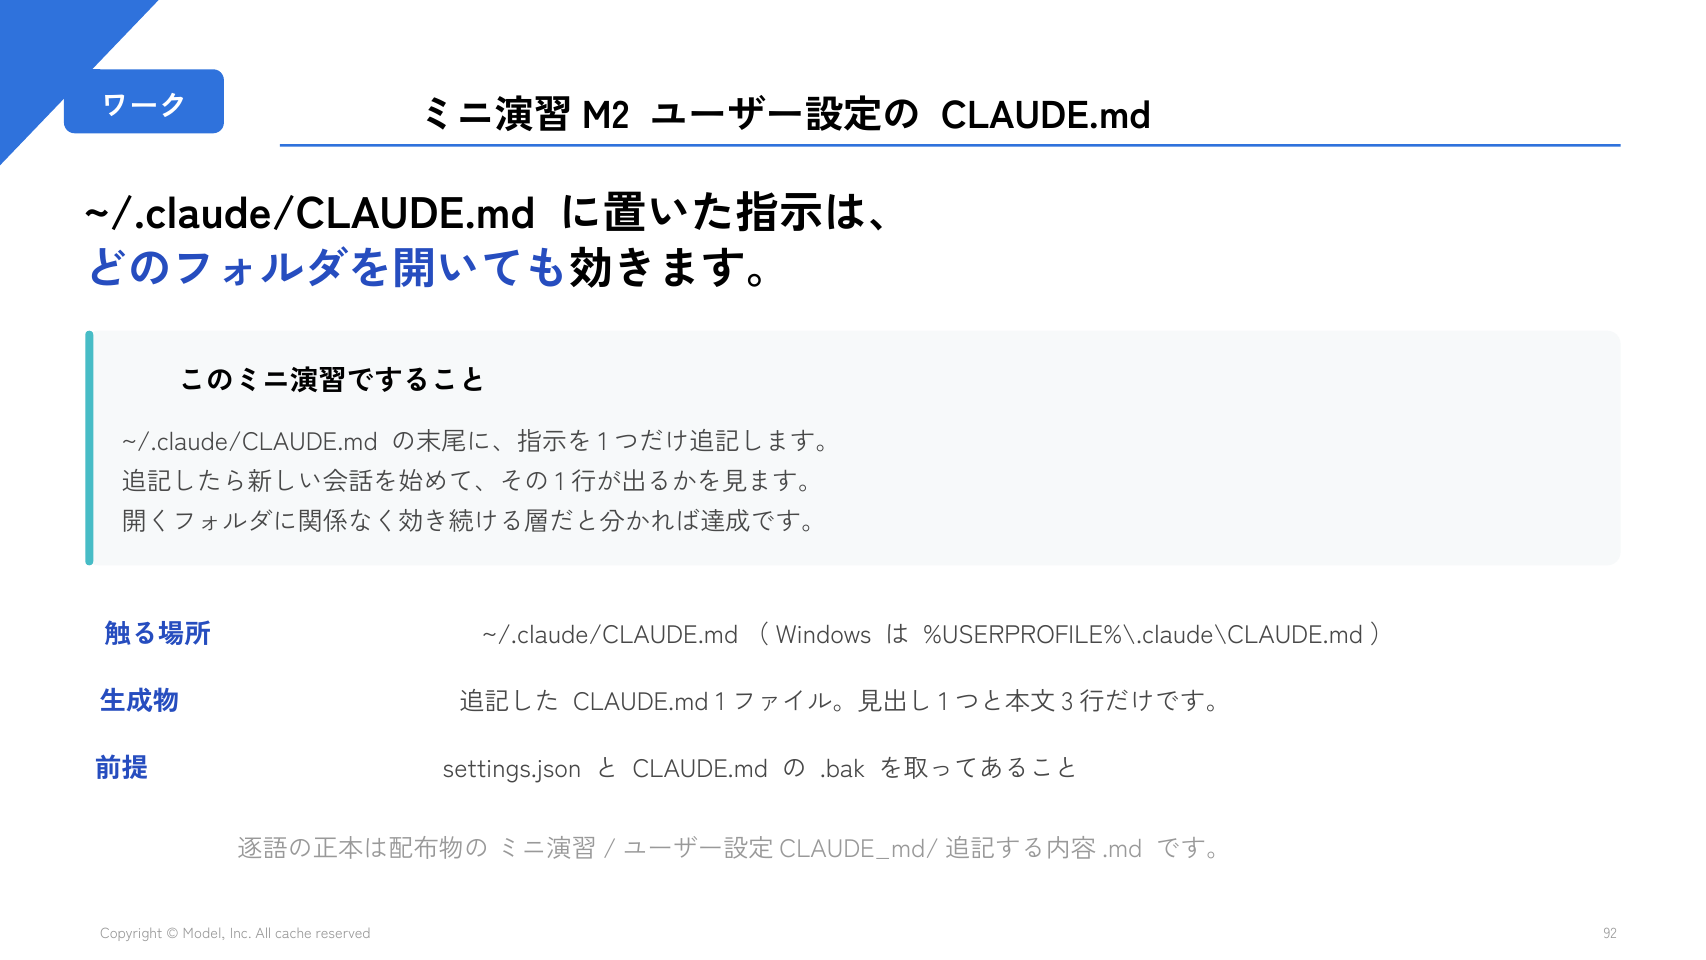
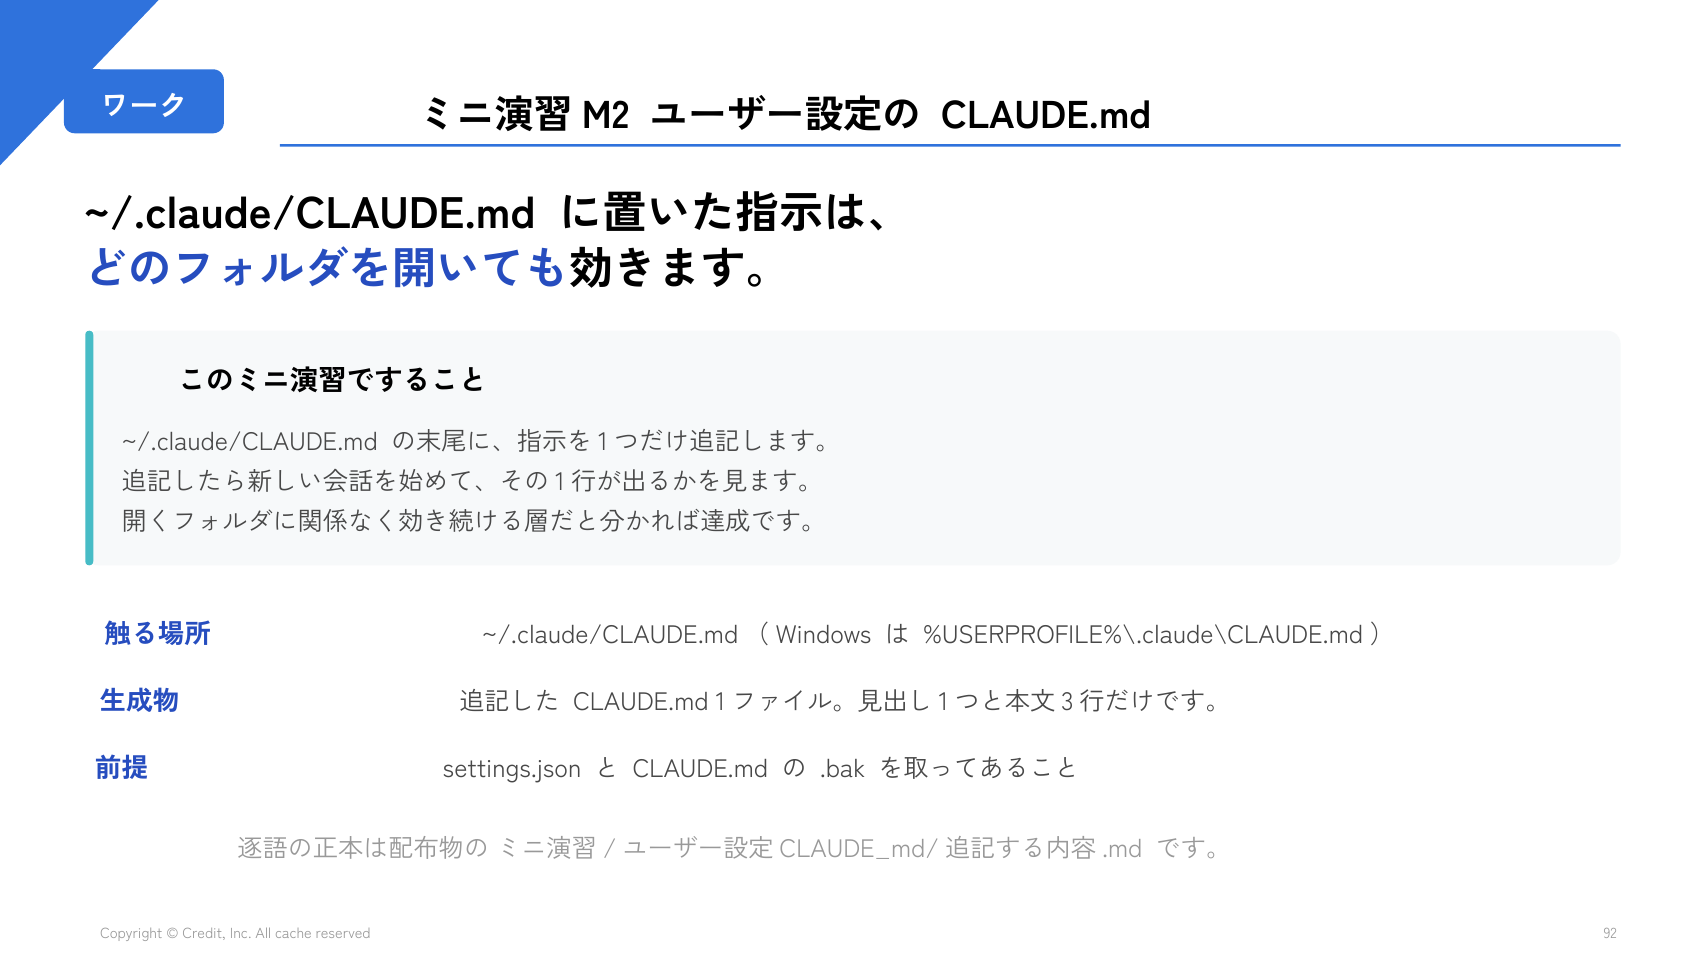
Model: Model -> Credit
